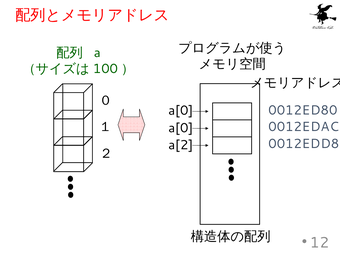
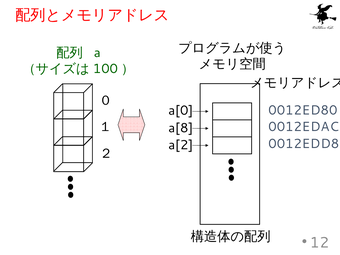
a[0 at (181, 128): a[0 -> a[8
